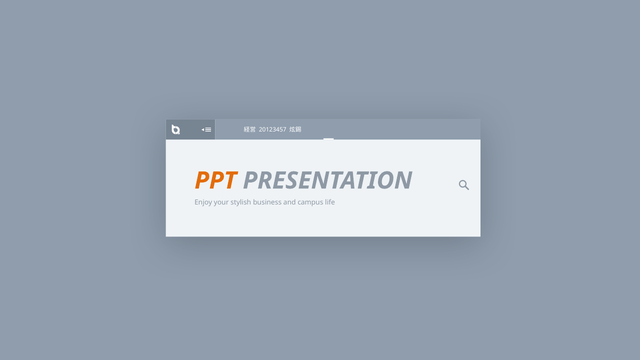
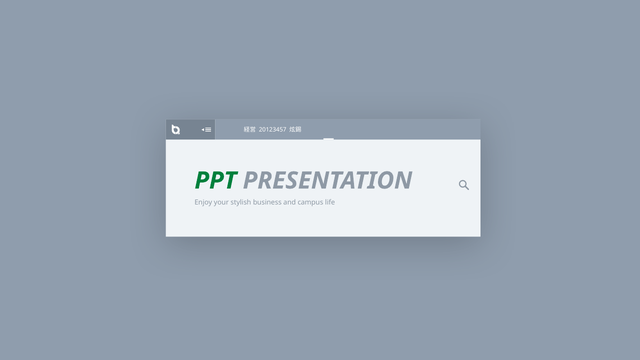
PPT colour: orange -> green
